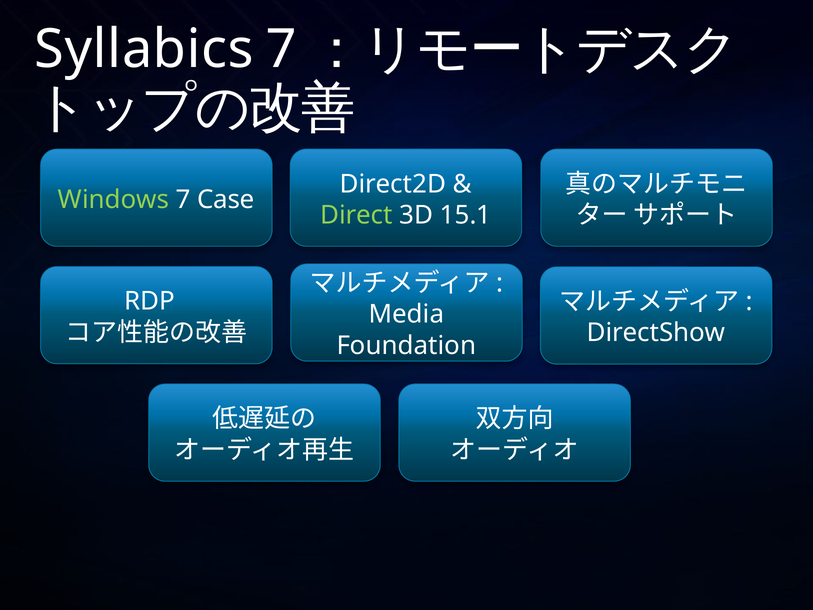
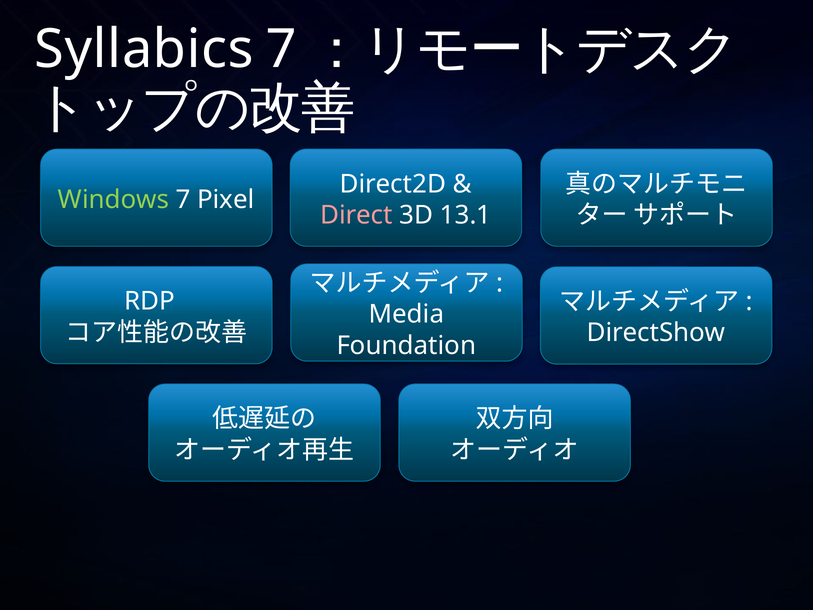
Case: Case -> Pixel
Direct colour: light green -> pink
15.1: 15.1 -> 13.1
